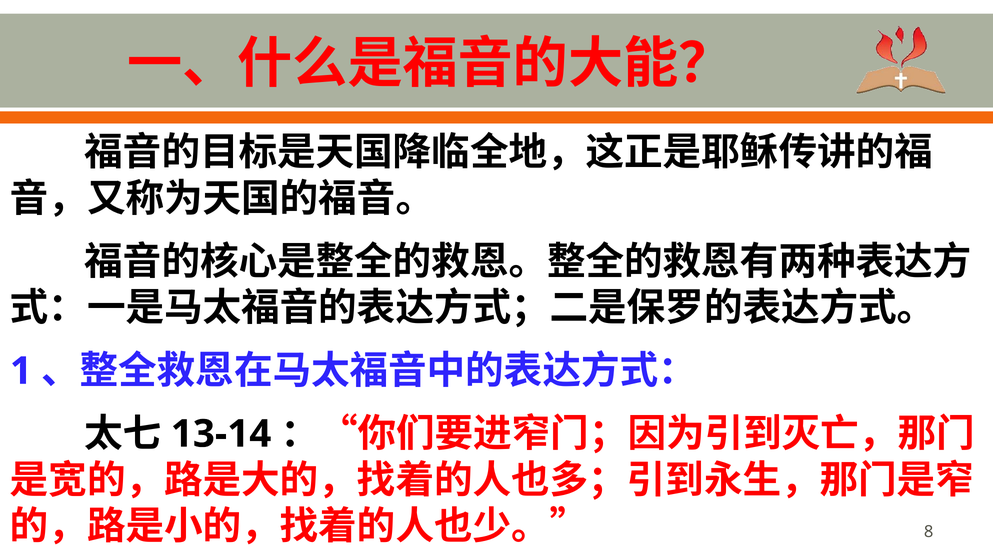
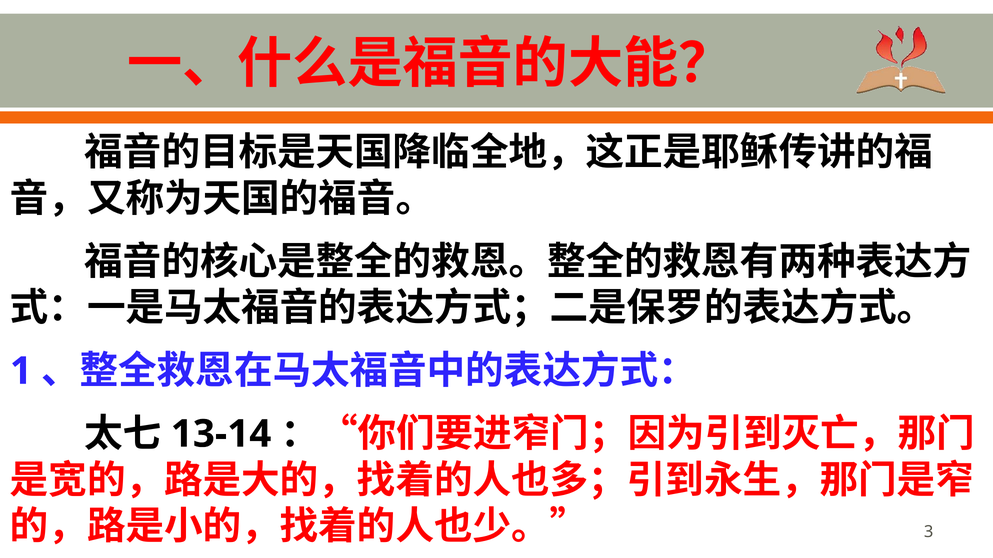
8: 8 -> 3
